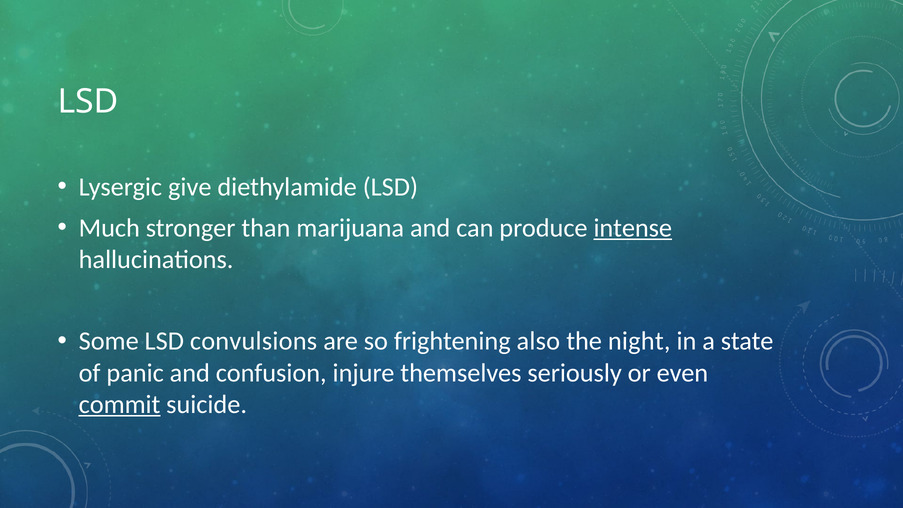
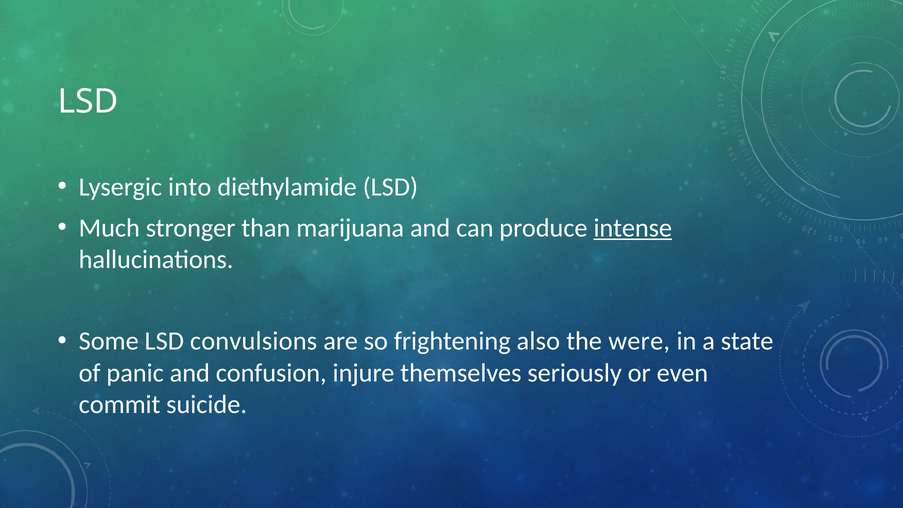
give: give -> into
night: night -> were
commit underline: present -> none
